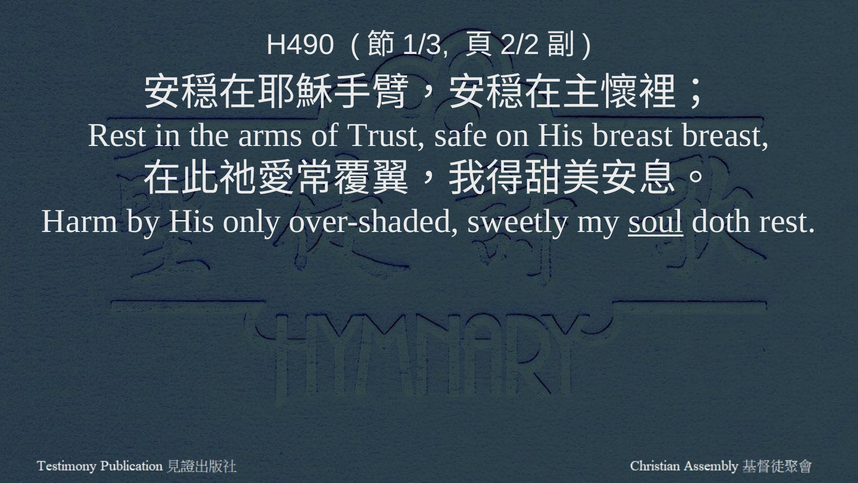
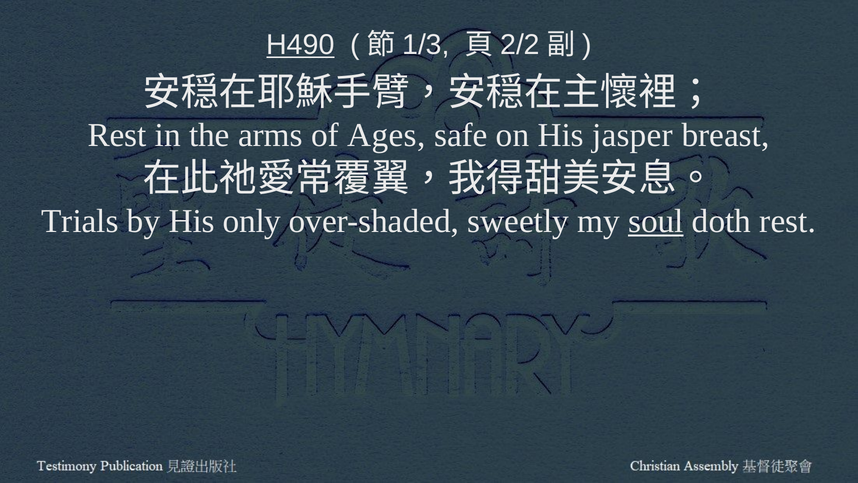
H490 underline: none -> present
Trust: Trust -> Ages
His breast: breast -> jasper
Harm: Harm -> Trials
